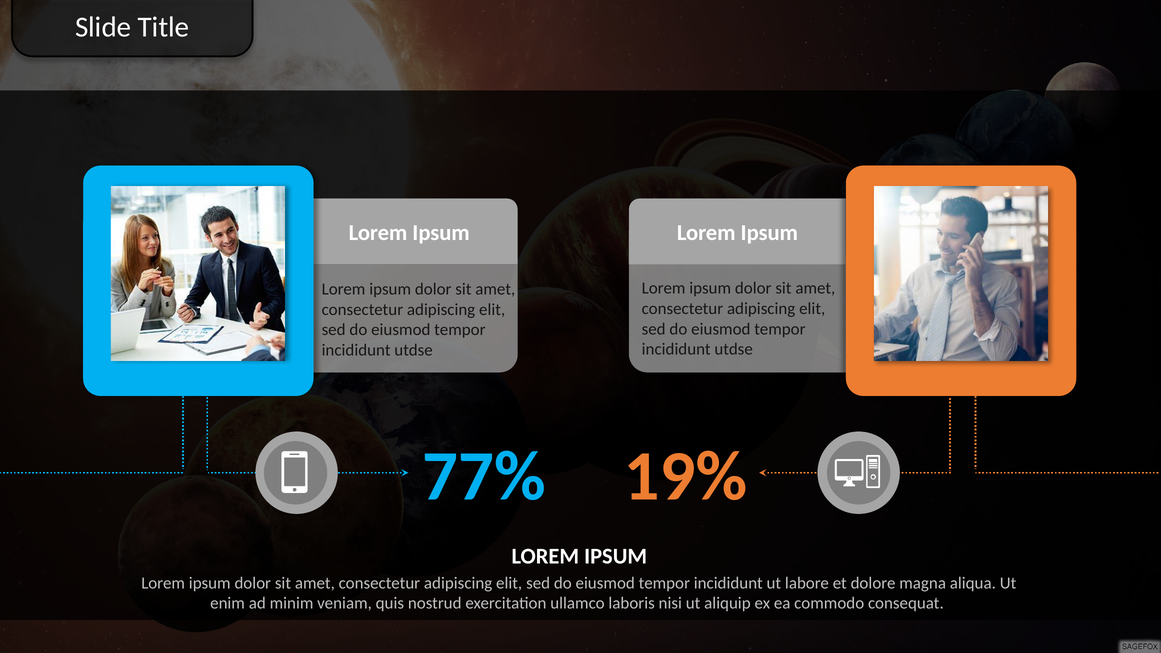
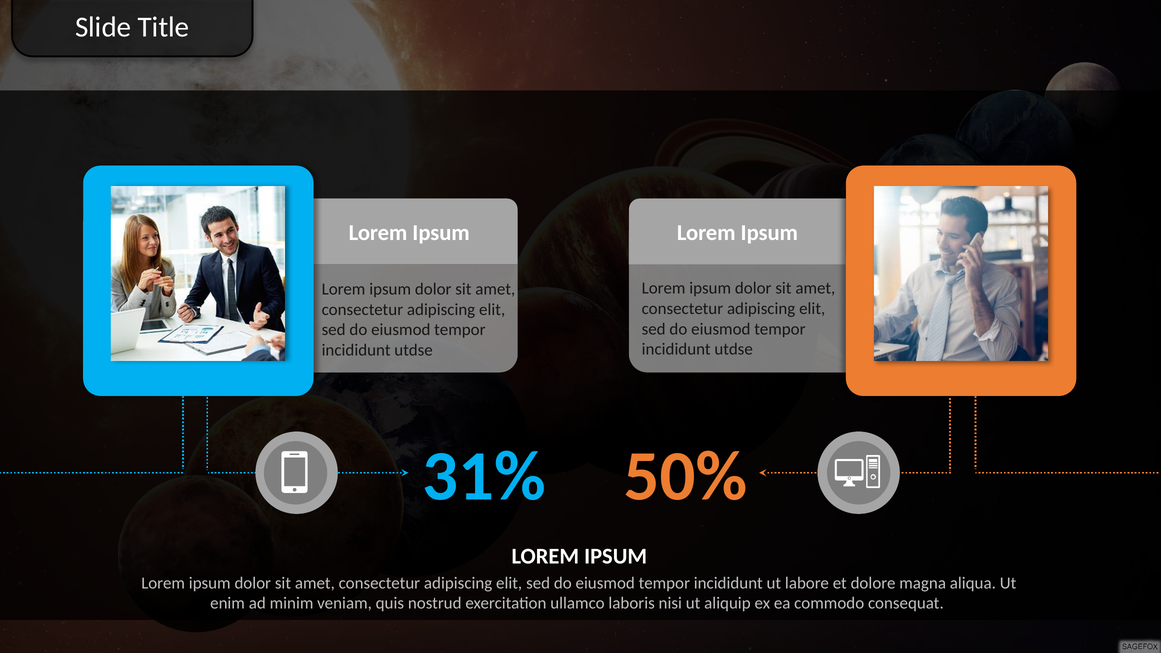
77%: 77% -> 31%
19%: 19% -> 50%
